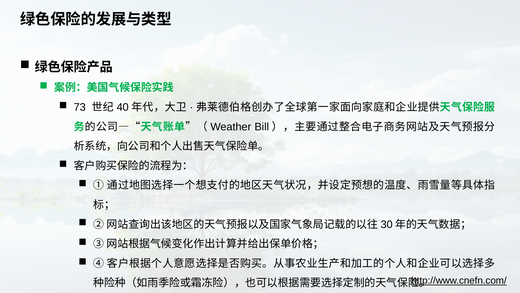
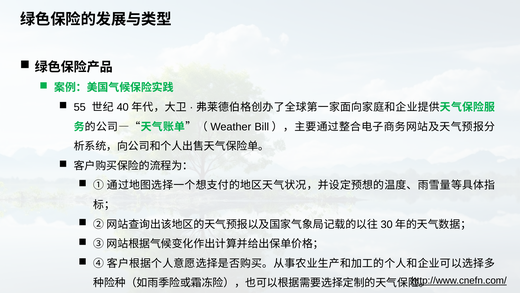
73: 73 -> 55
